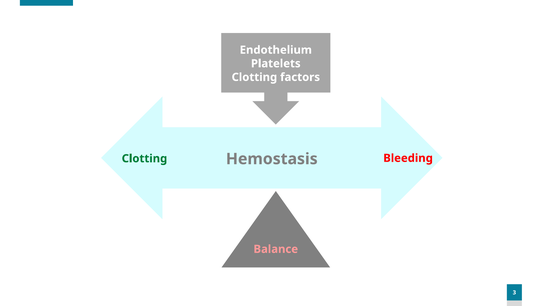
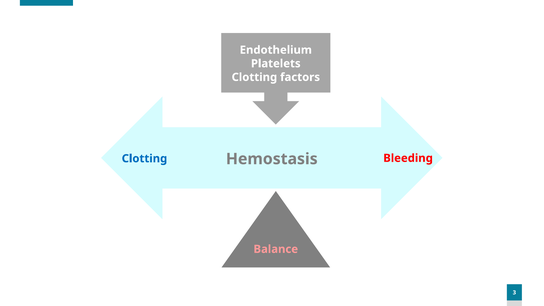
Clotting at (144, 159) colour: green -> blue
